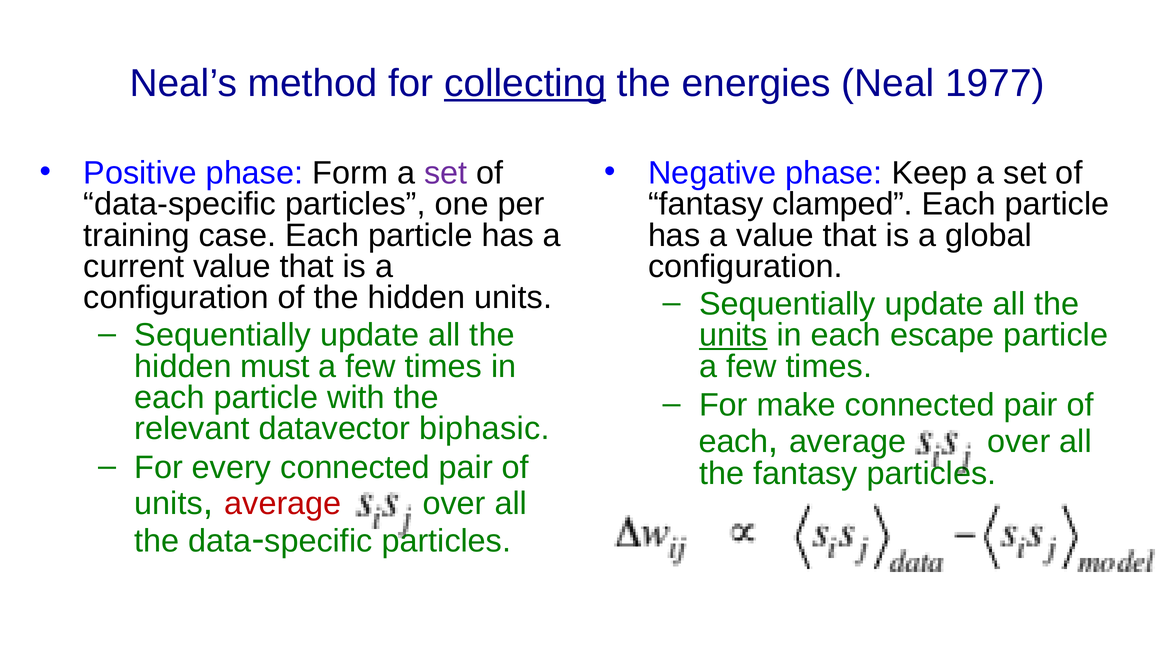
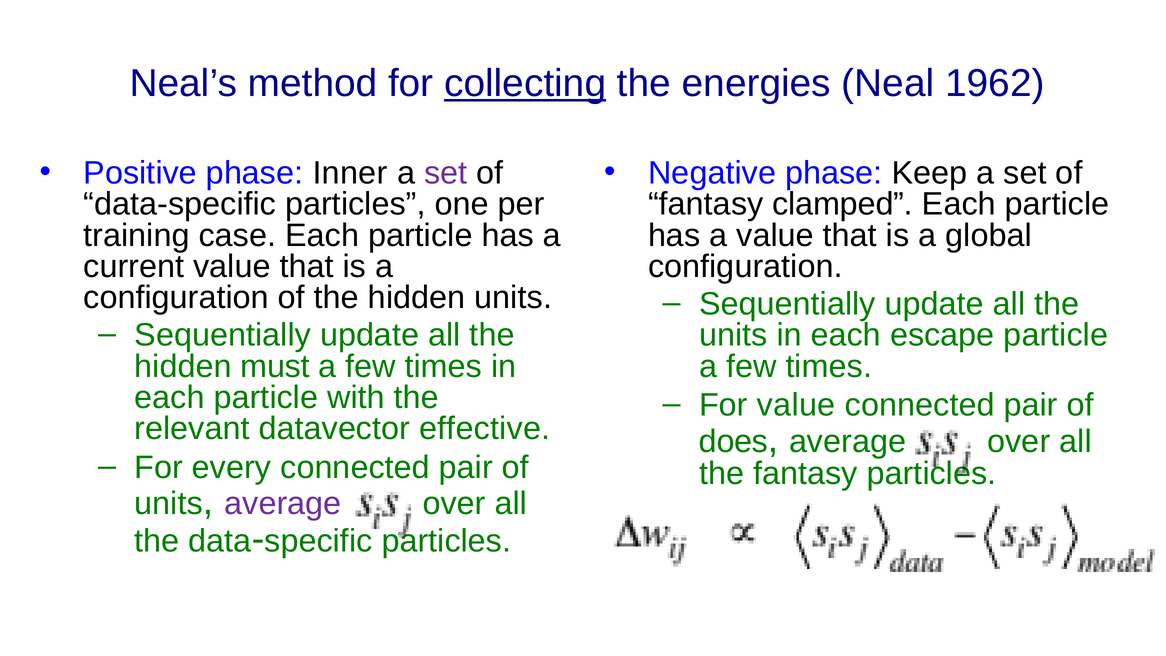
1977: 1977 -> 1962
Form: Form -> Inner
units at (733, 335) underline: present -> none
For make: make -> value
biphasic: biphasic -> effective
each at (734, 441): each -> does
average at (283, 503) colour: red -> purple
